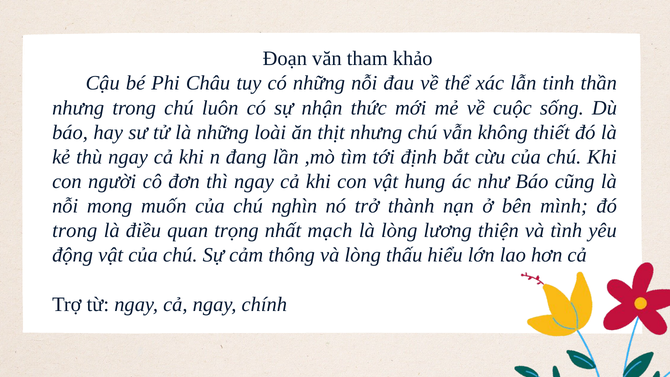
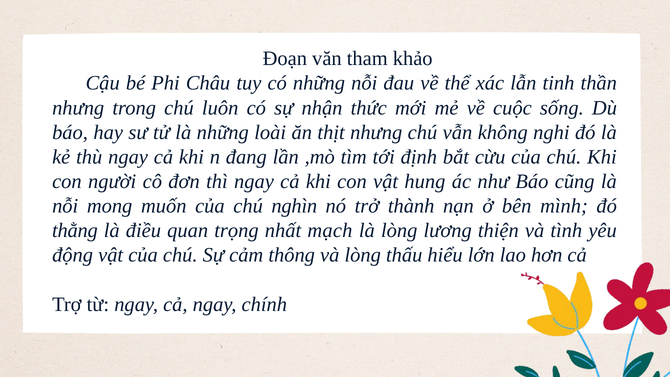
thiết: thiết -> nghi
trong at (75, 231): trong -> thằng
